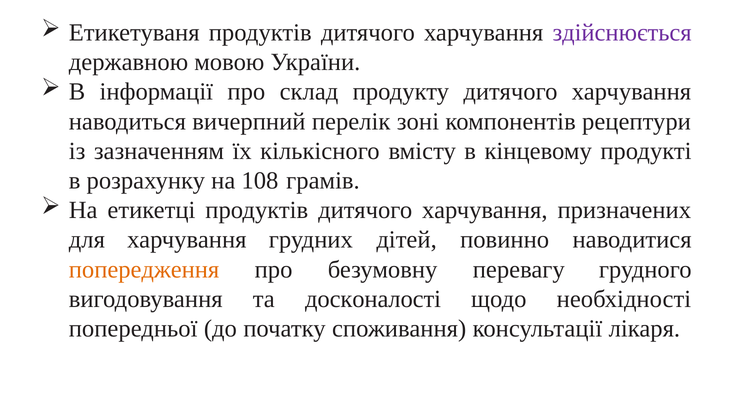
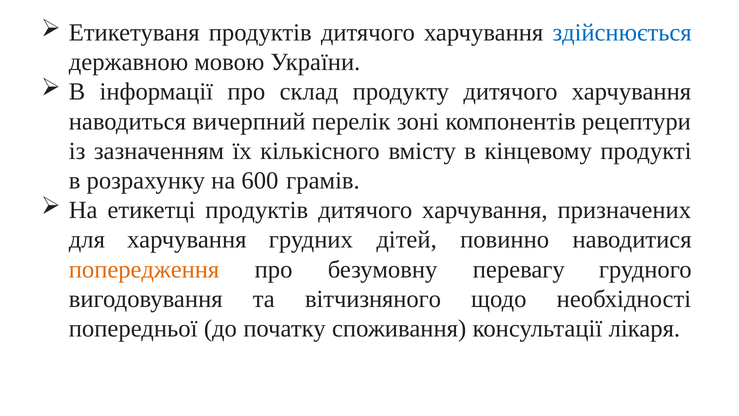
здійснюється colour: purple -> blue
108: 108 -> 600
досконалості: досконалості -> вітчизняного
